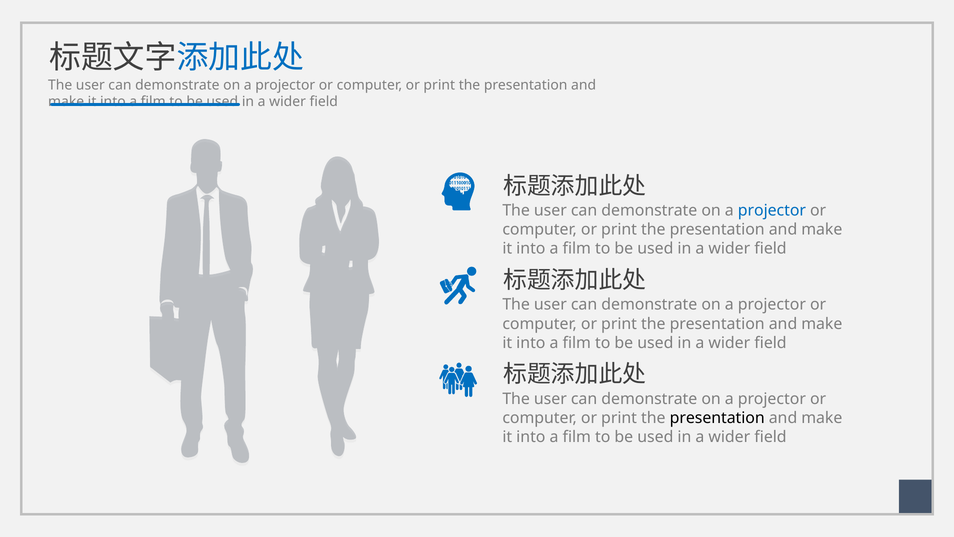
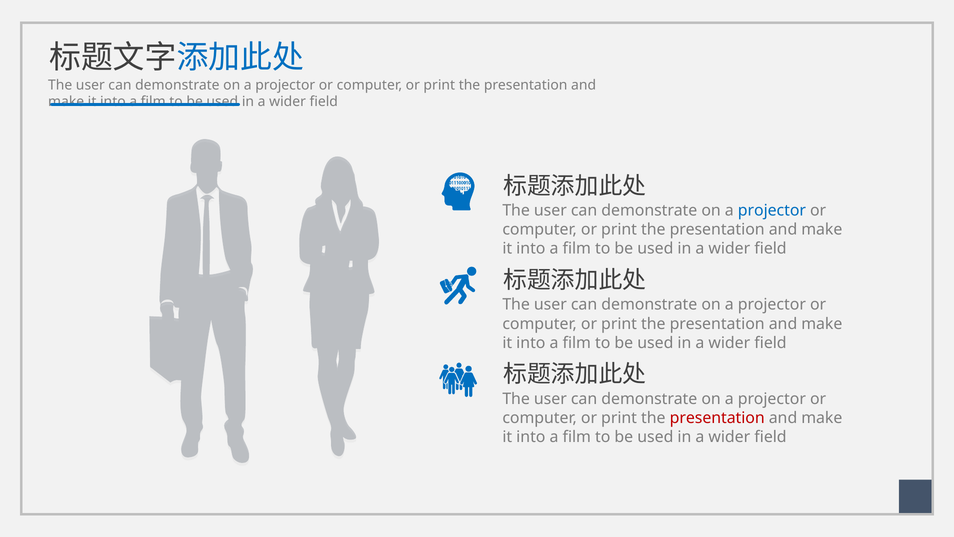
presentation at (717, 418) colour: black -> red
